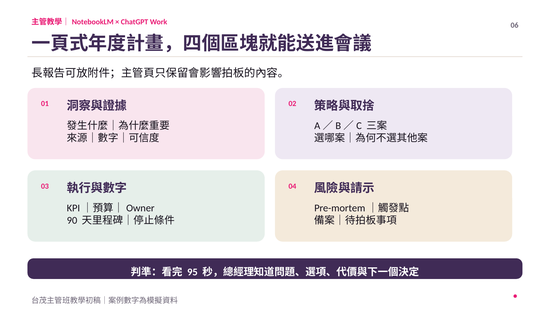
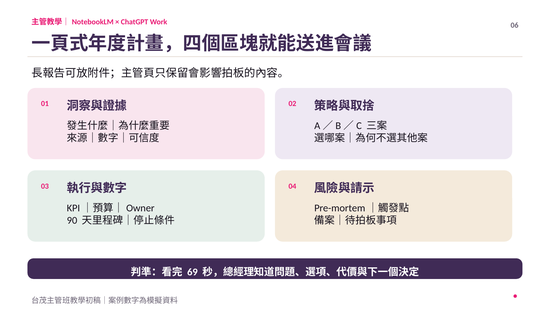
95: 95 -> 69
